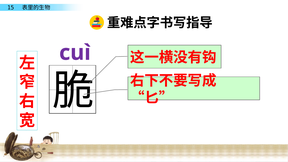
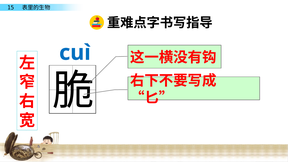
cuì colour: purple -> blue
